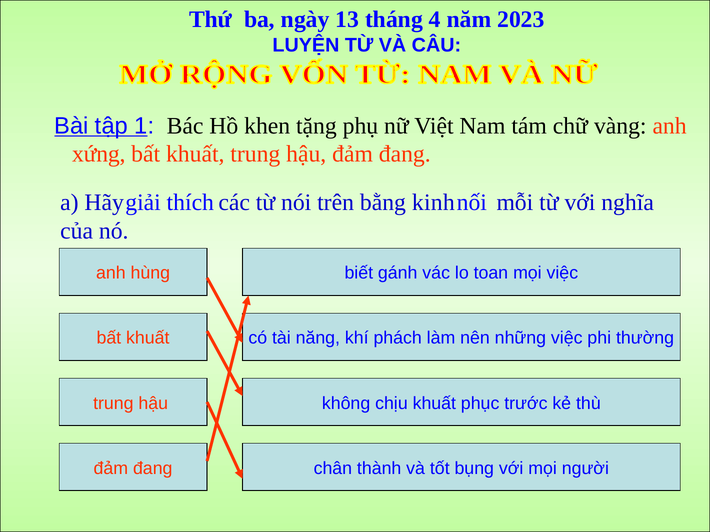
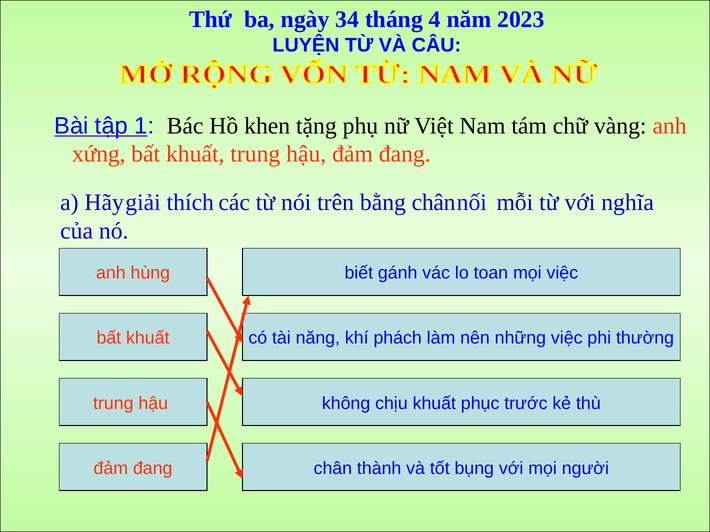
13: 13 -> 34
bằng kinh: kinh -> chân
